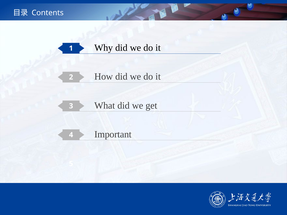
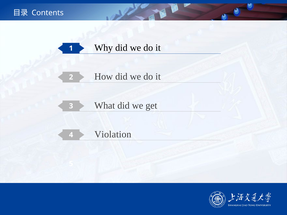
Important: Important -> Violation
